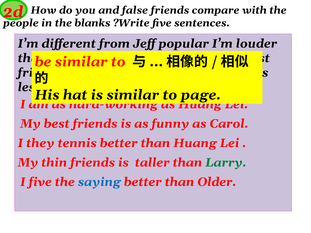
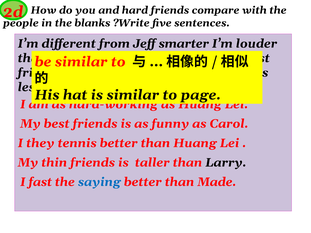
false: false -> hard
popular: popular -> smarter
Larry at (226, 163) colour: green -> black
I five: five -> fast
Older: Older -> Made
